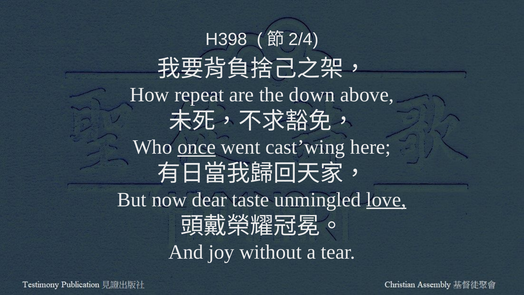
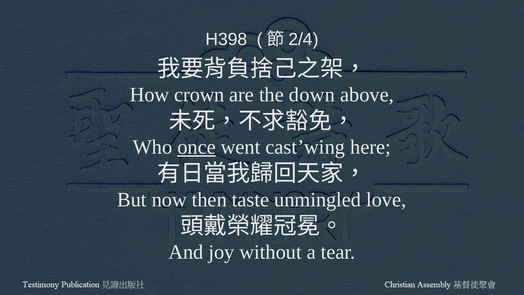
repeat: repeat -> crown
dear: dear -> then
love underline: present -> none
